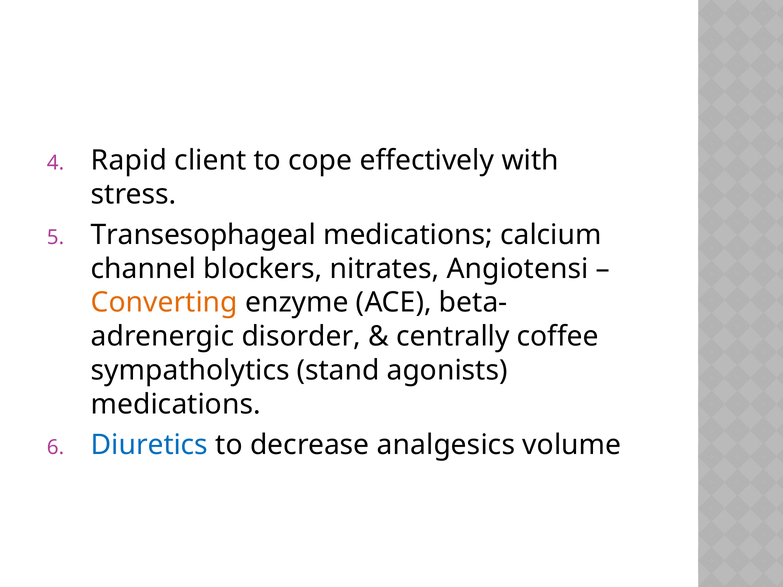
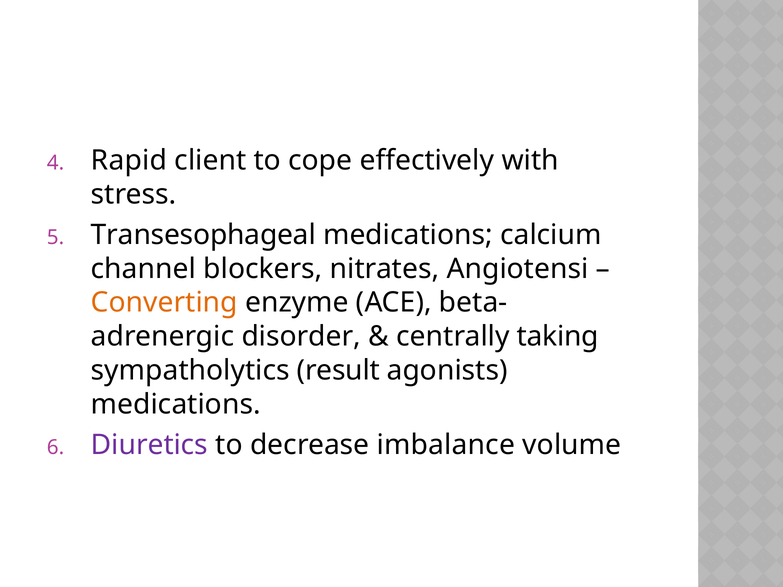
coffee: coffee -> taking
stand: stand -> result
Diuretics colour: blue -> purple
analgesics: analgesics -> imbalance
